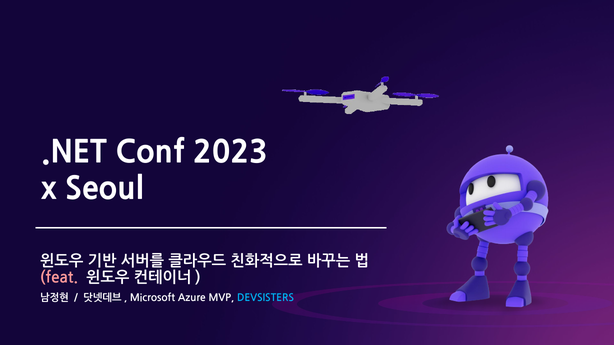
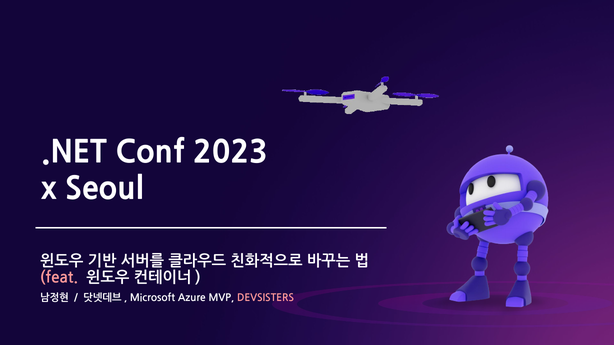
DEVSISTERS colour: light blue -> pink
